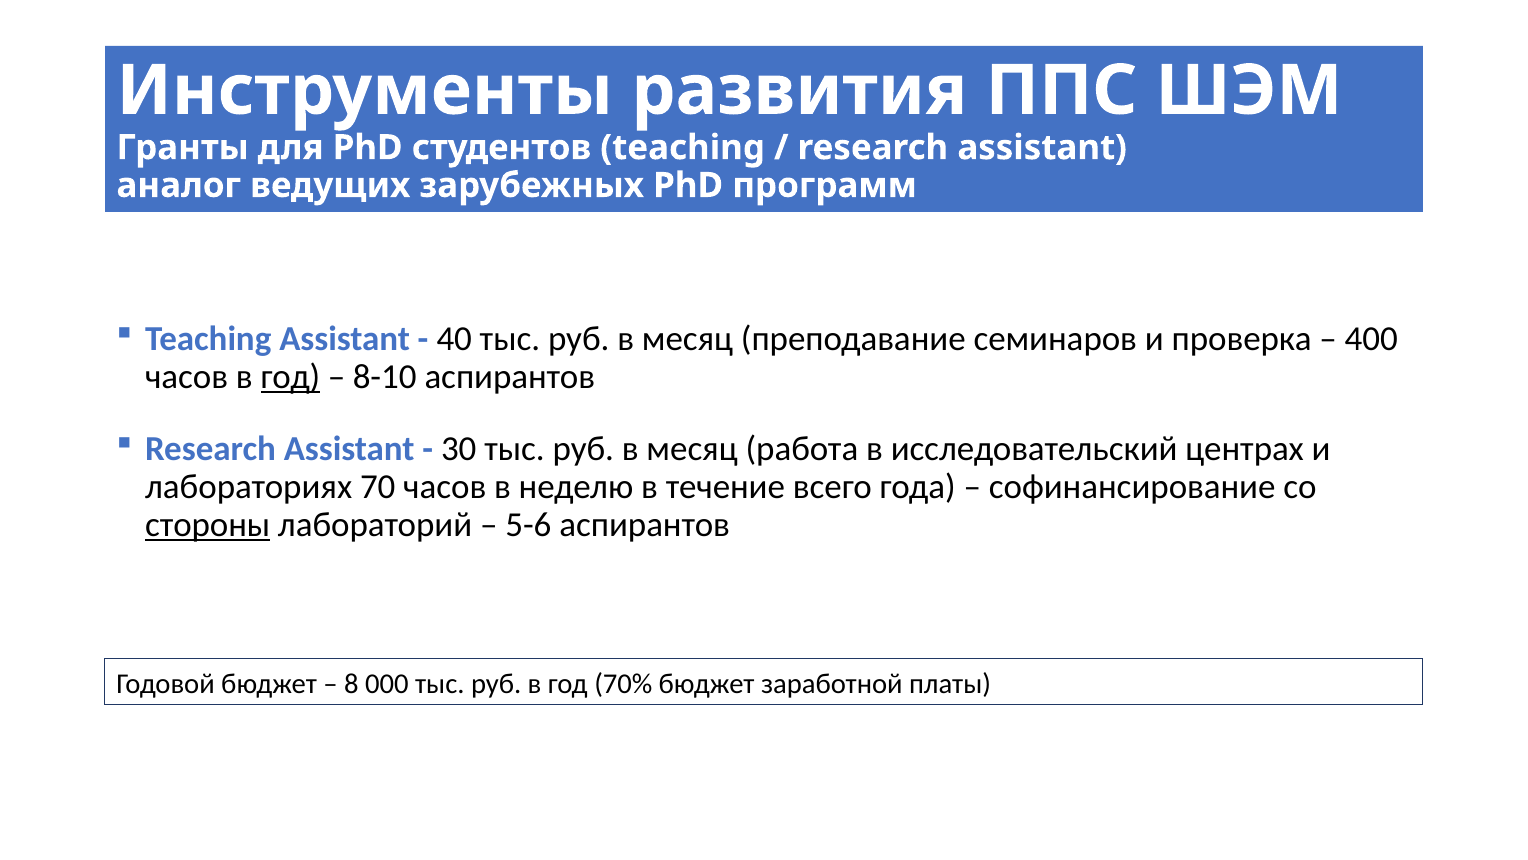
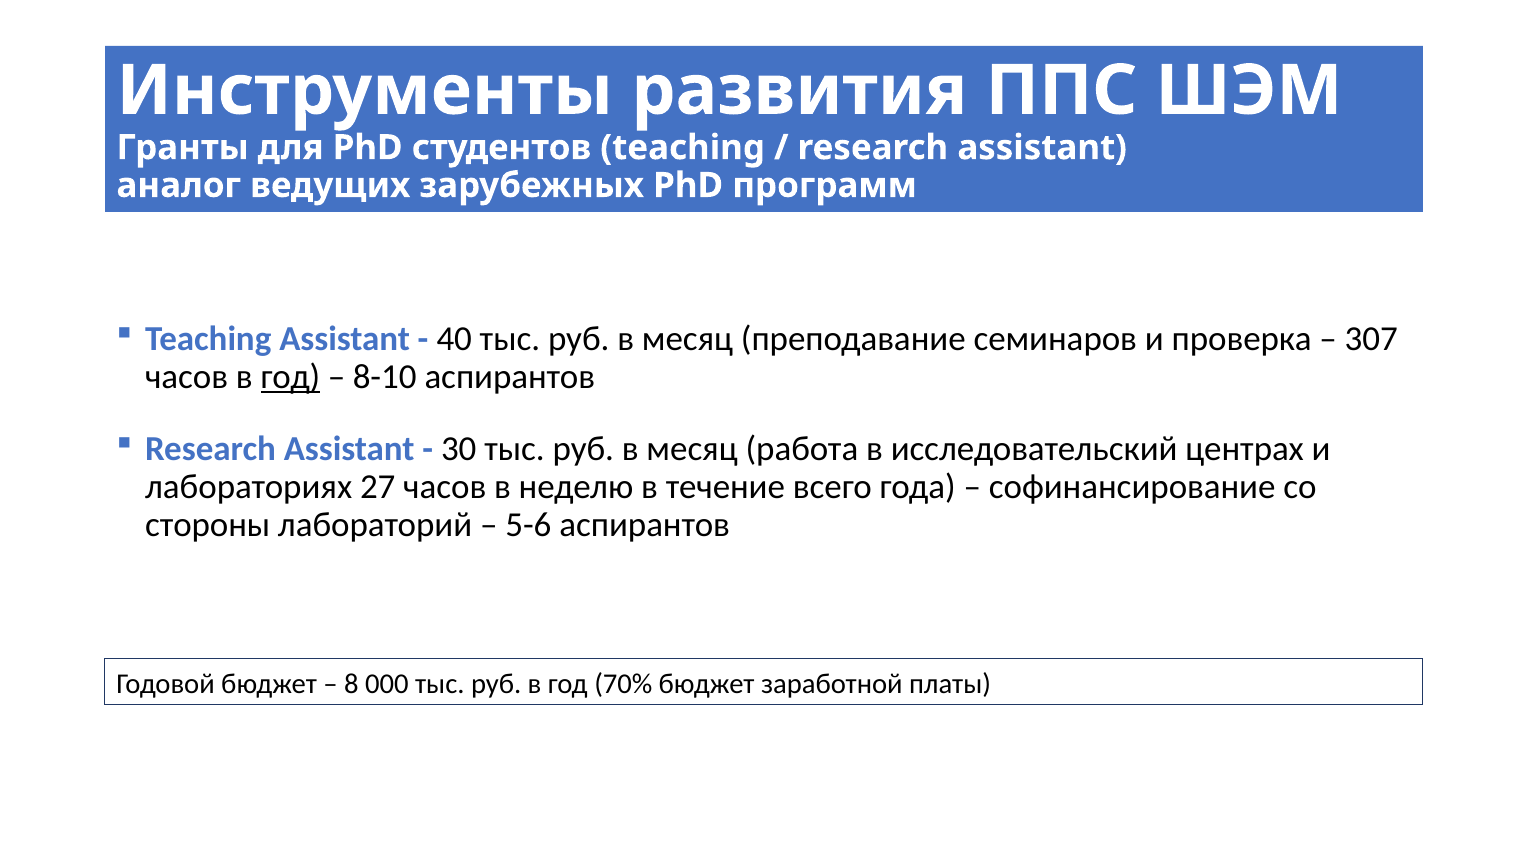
400: 400 -> 307
70: 70 -> 27
стороны underline: present -> none
